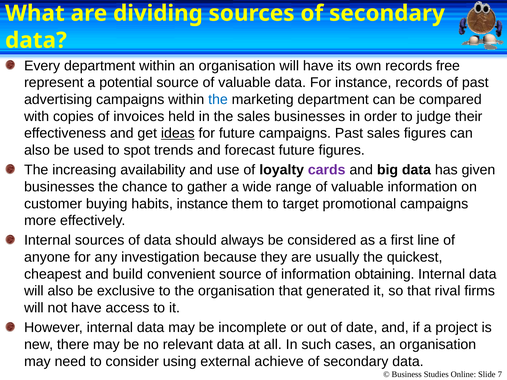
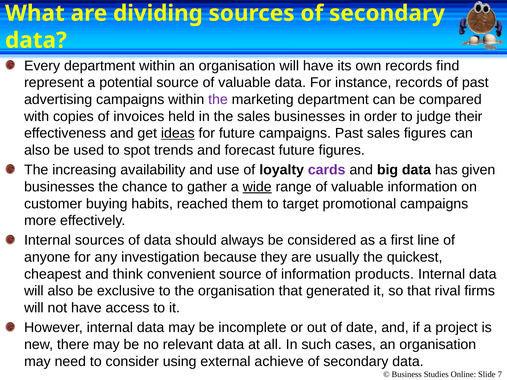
free: free -> find
the at (218, 100) colour: blue -> purple
wide underline: none -> present
habits instance: instance -> reached
build: build -> think
obtaining: obtaining -> products
